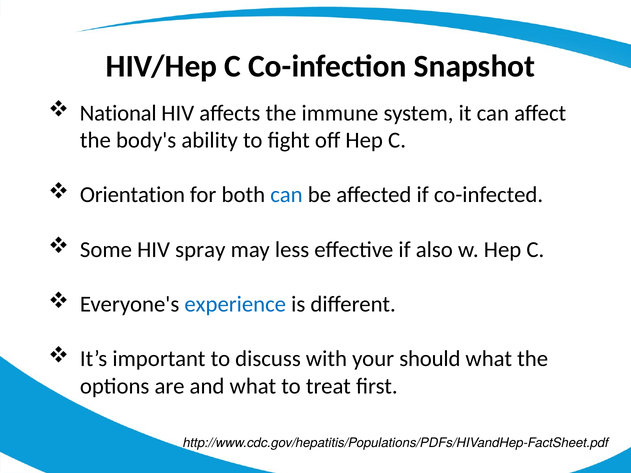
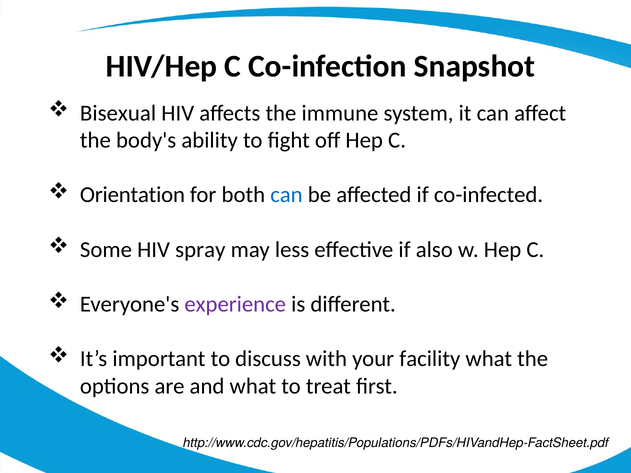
National: National -> Bisexual
experience colour: blue -> purple
should: should -> facility
